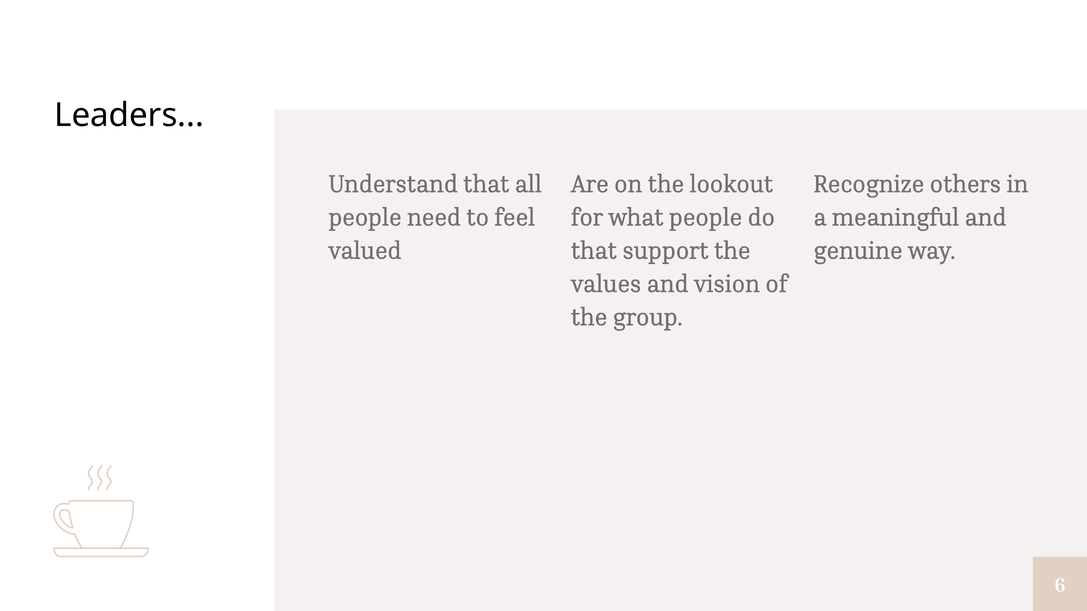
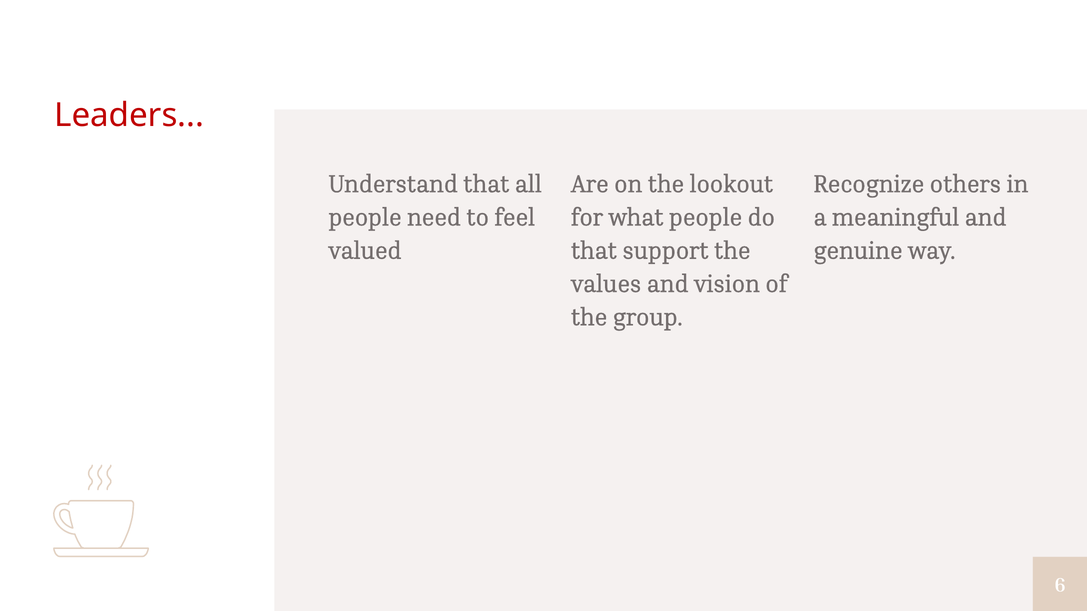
Leaders colour: black -> red
